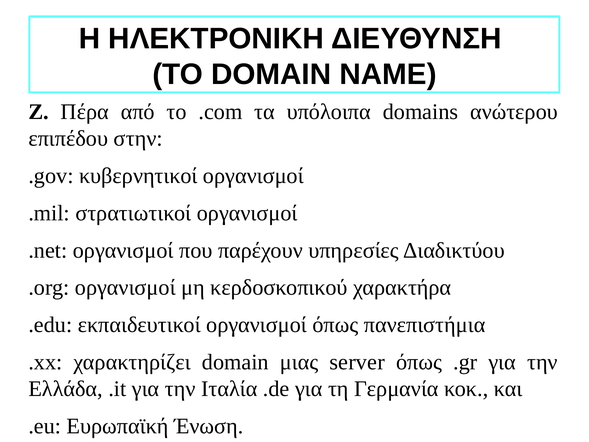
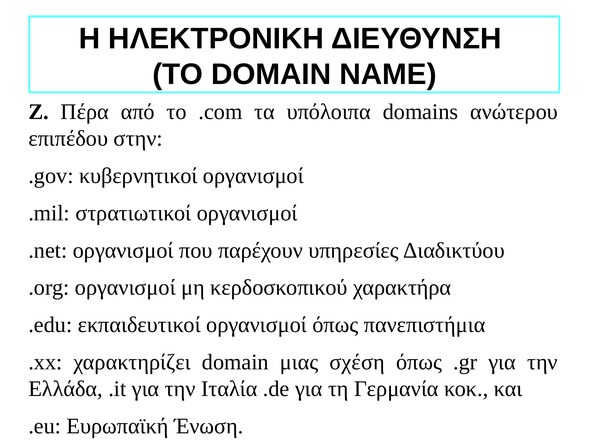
server: server -> σχέση
